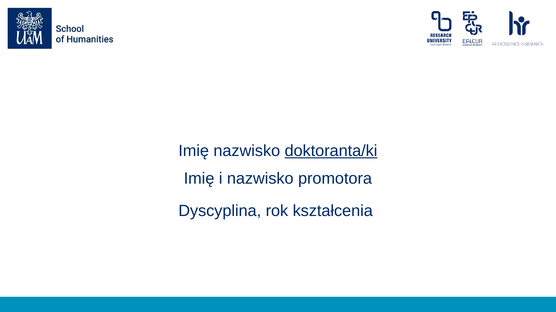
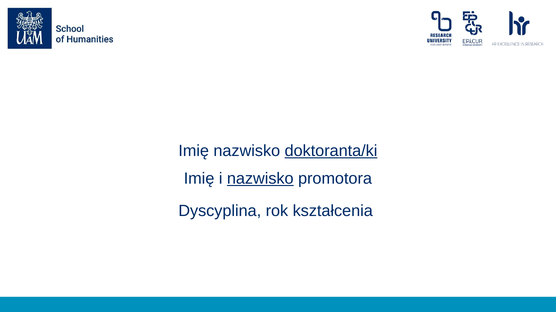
nazwisko at (260, 179) underline: none -> present
